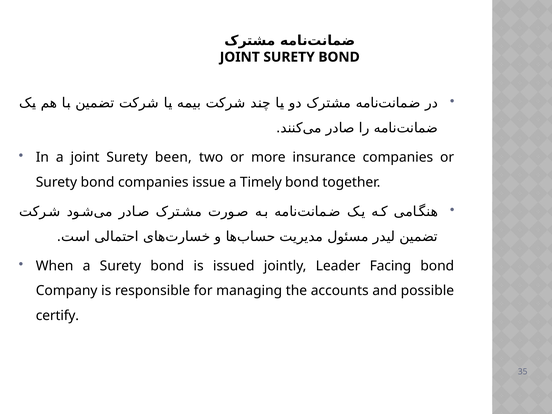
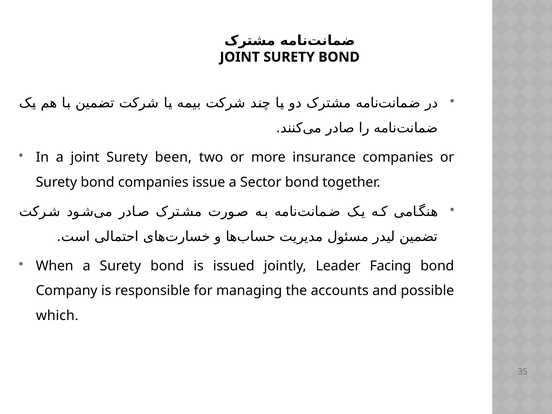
Timely: Timely -> Sector
certify: certify -> which
